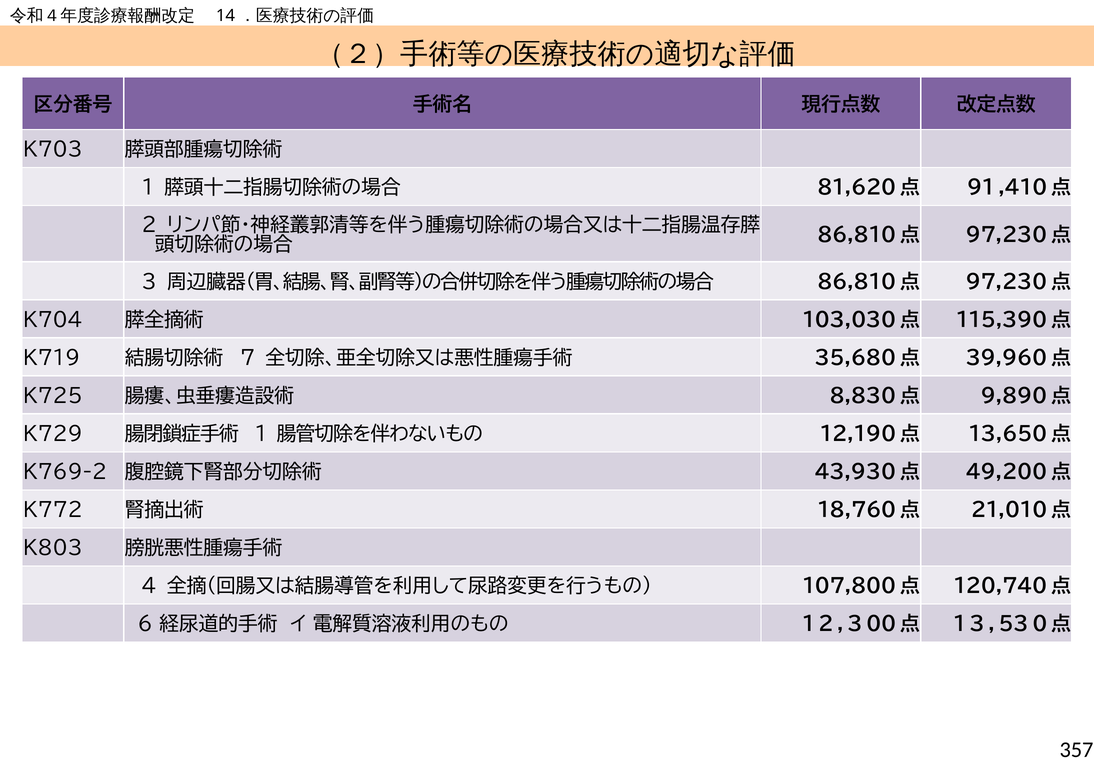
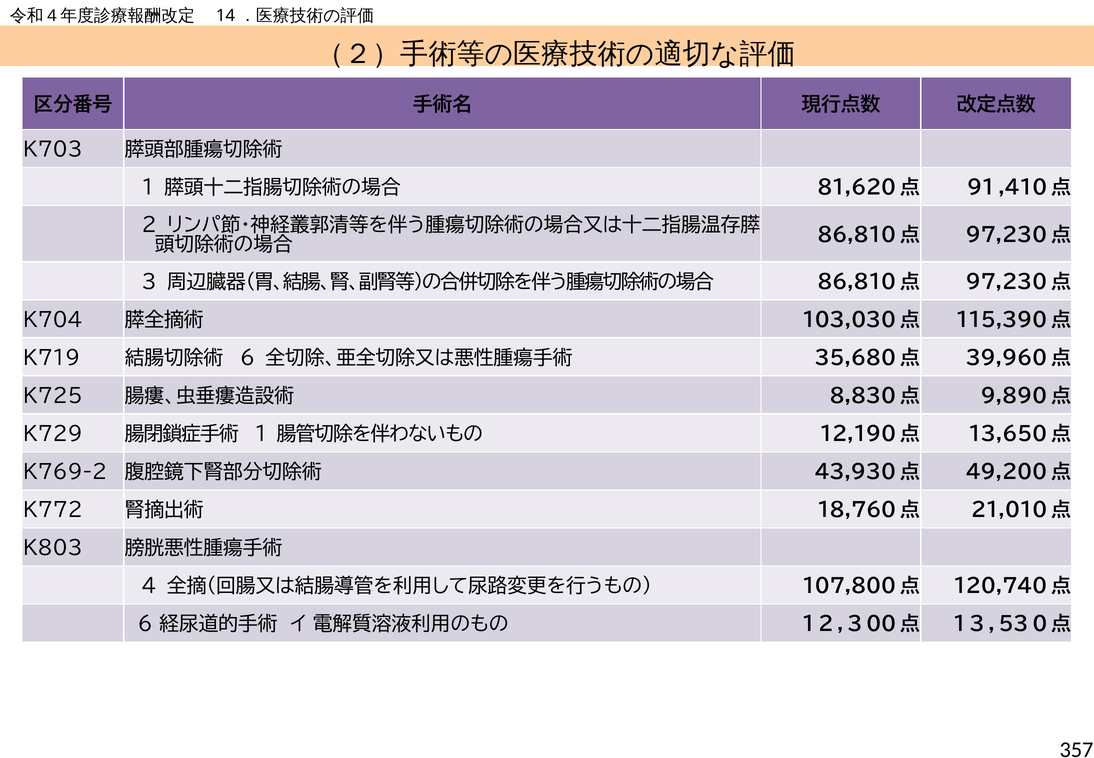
7: 7 -> 6
